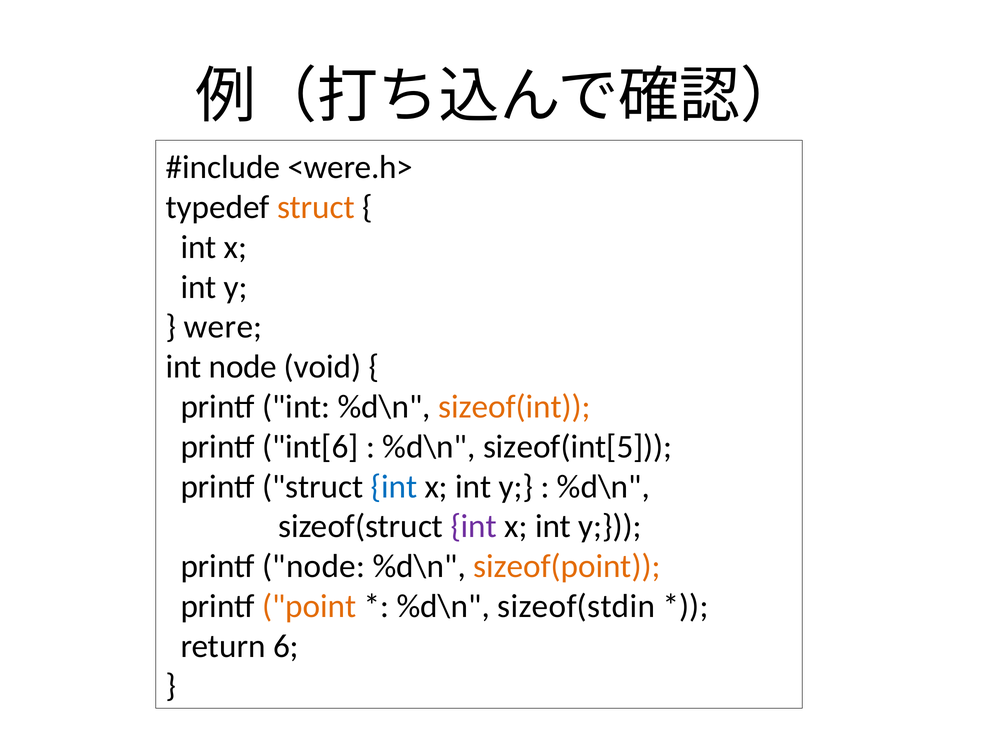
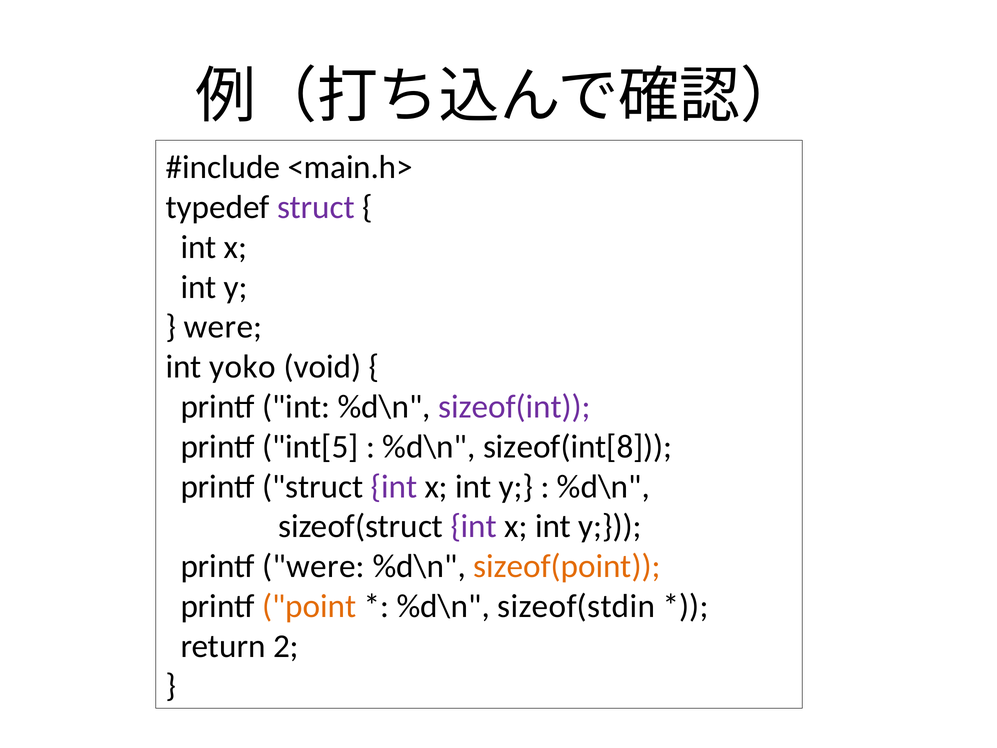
<were.h>: <were.h> -> <main.h>
struct at (316, 207) colour: orange -> purple
int node: node -> yoko
sizeof(int colour: orange -> purple
int[6: int[6 -> int[5
sizeof(int[5: sizeof(int[5 -> sizeof(int[8
int at (394, 486) colour: blue -> purple
printf node: node -> were
6: 6 -> 2
